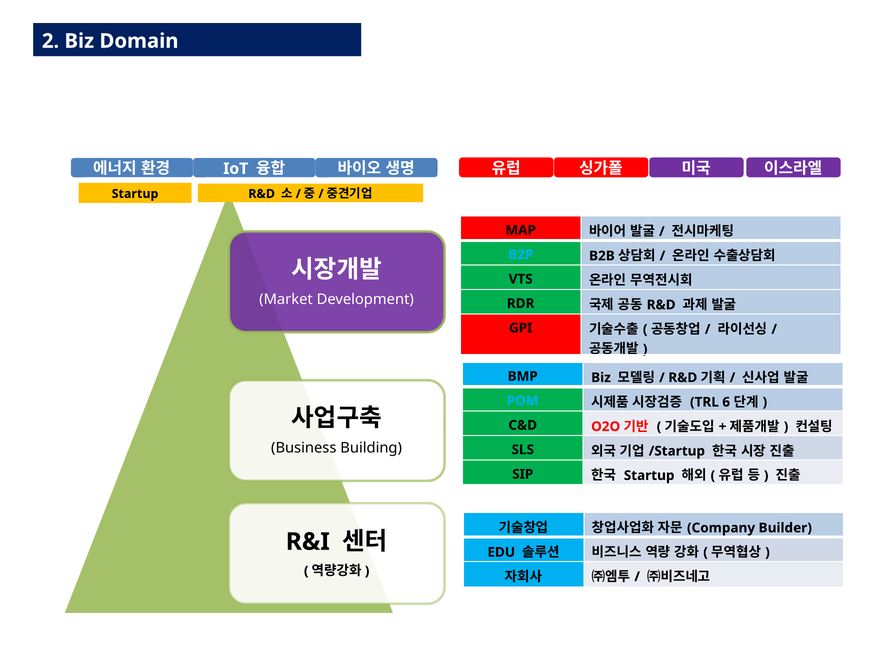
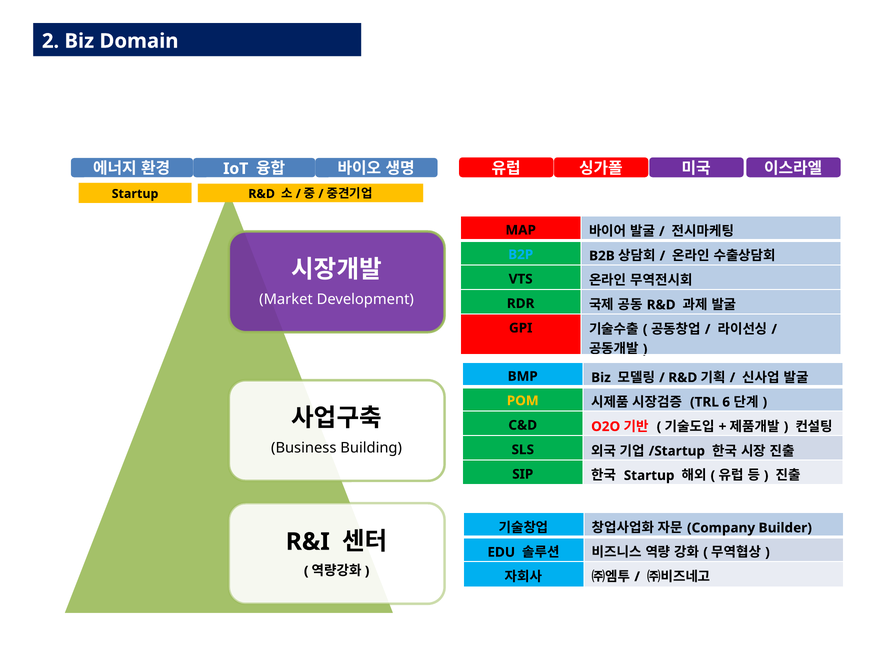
POM colour: light blue -> yellow
